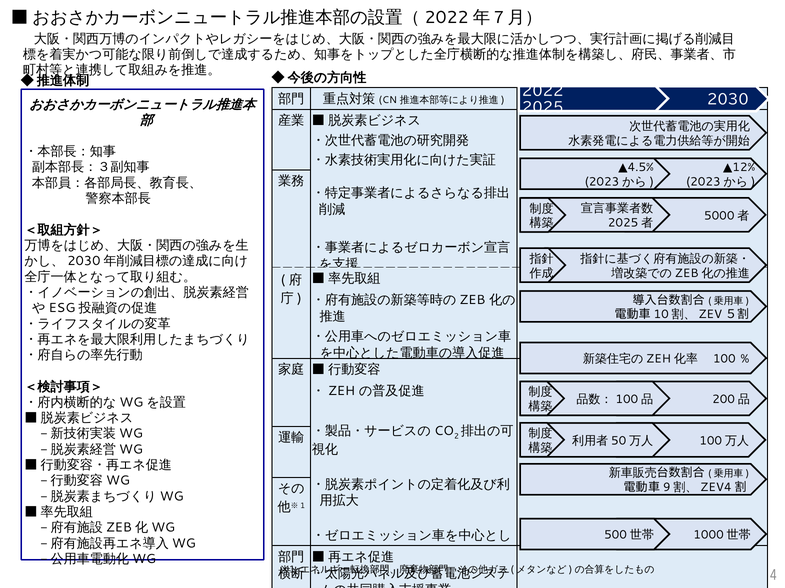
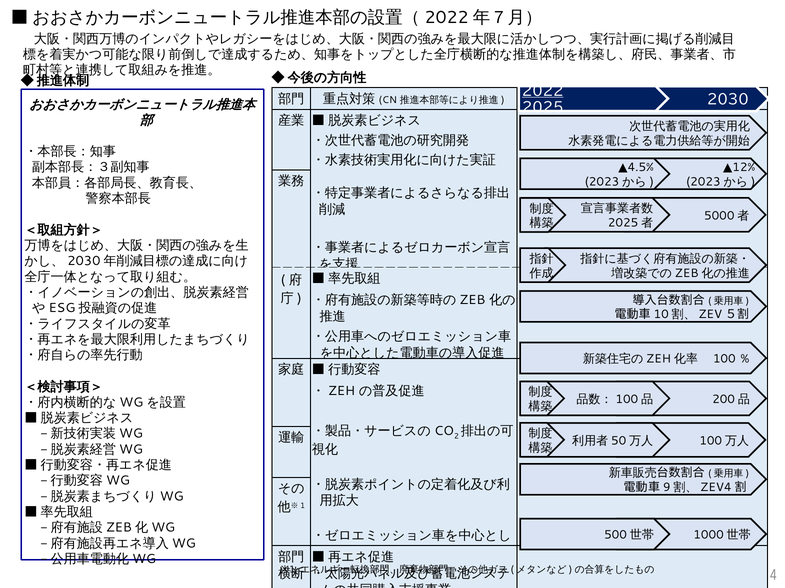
2022 underline: none -> present
